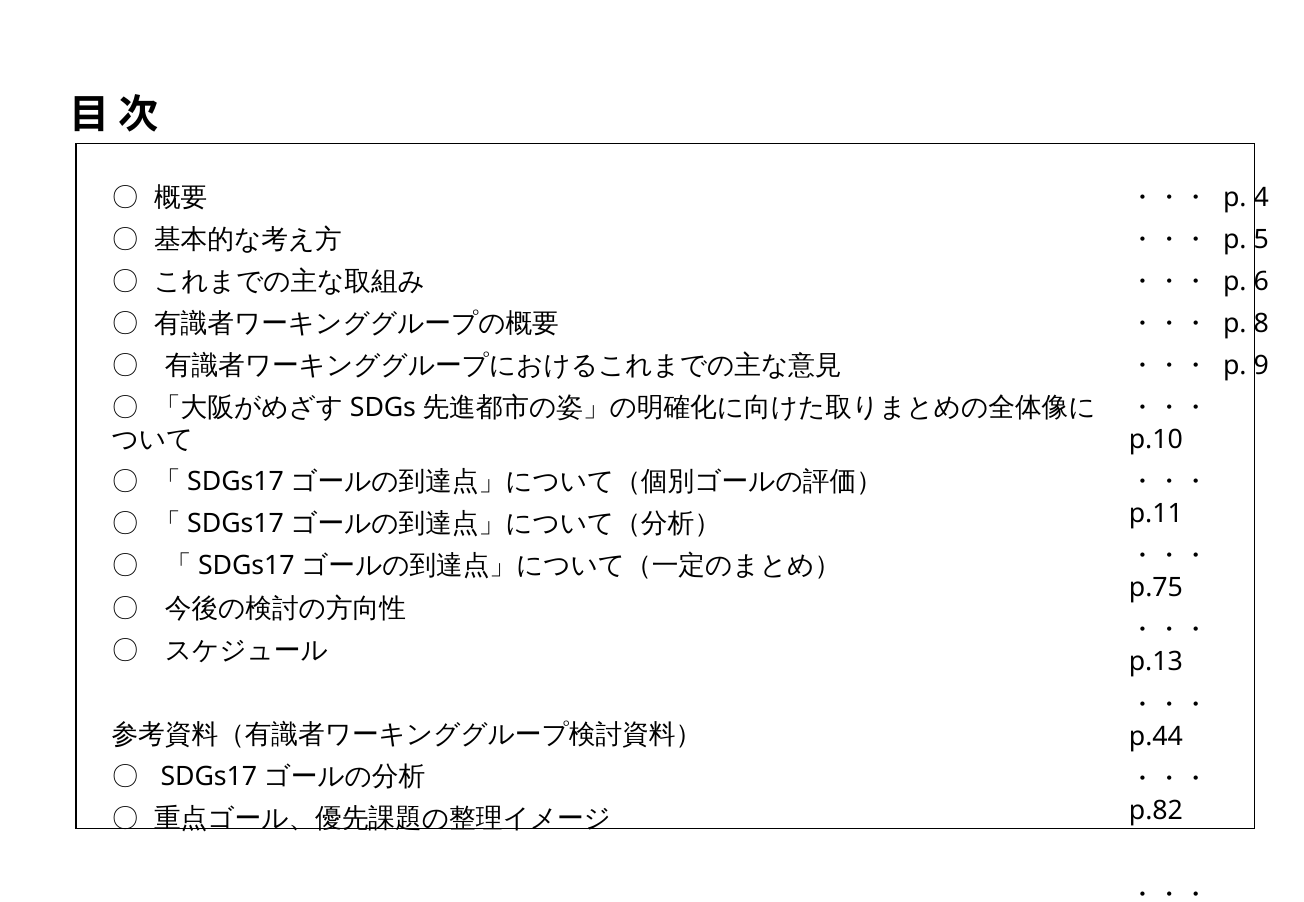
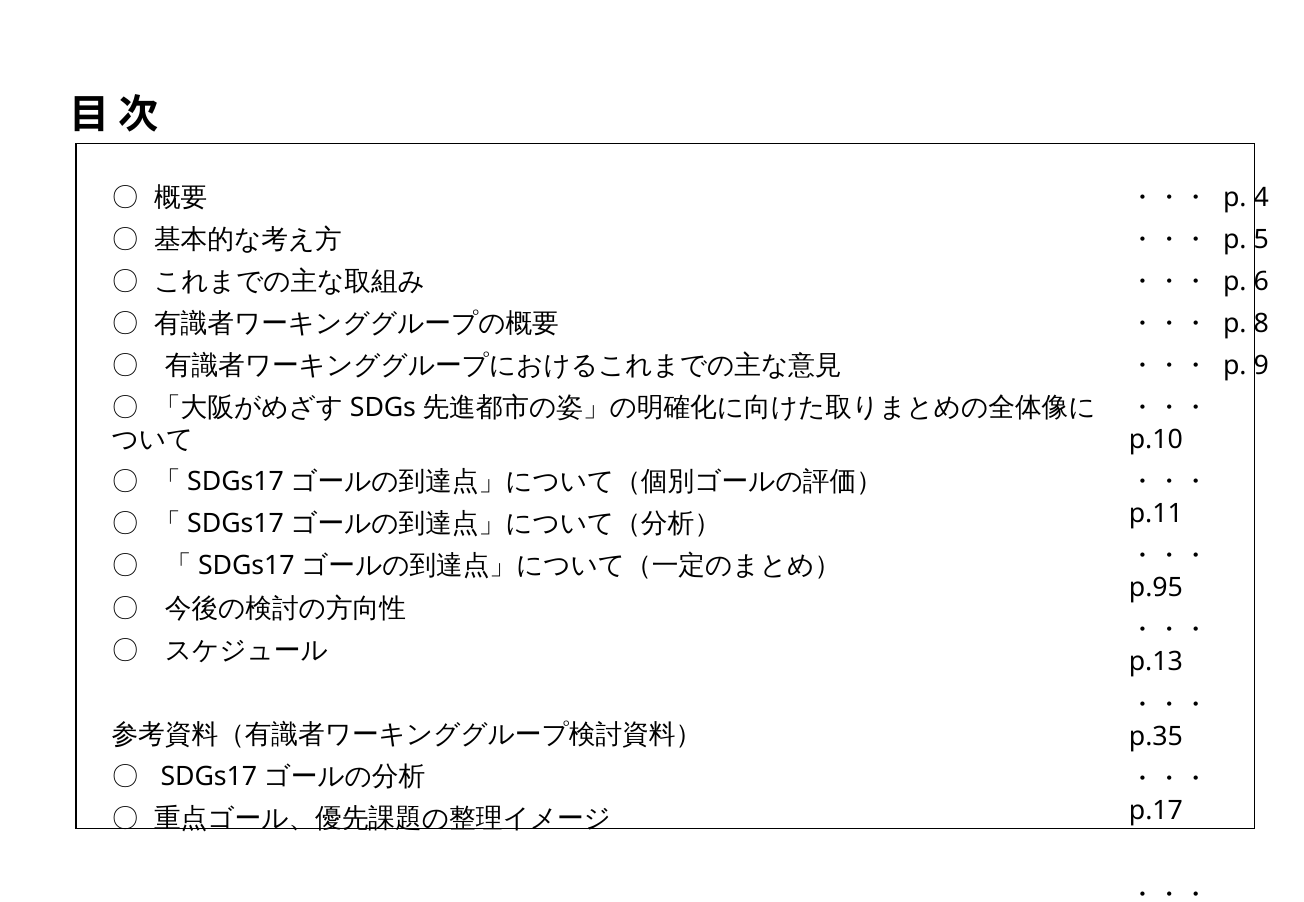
p.75: p.75 -> p.95
p.44: p.44 -> p.35
p.82 at (1156, 811): p.82 -> p.17
